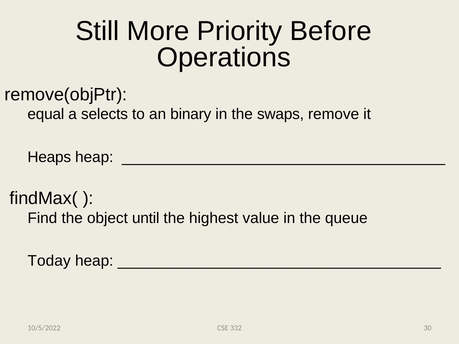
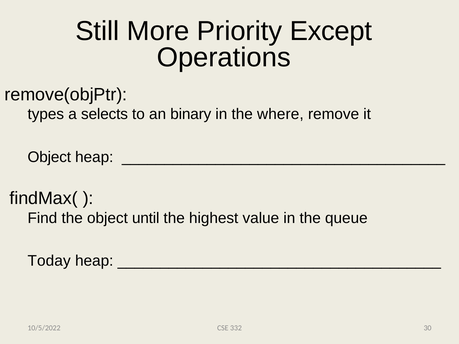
Before: Before -> Except
equal: equal -> types
swaps: swaps -> where
Heaps at (49, 157): Heaps -> Object
